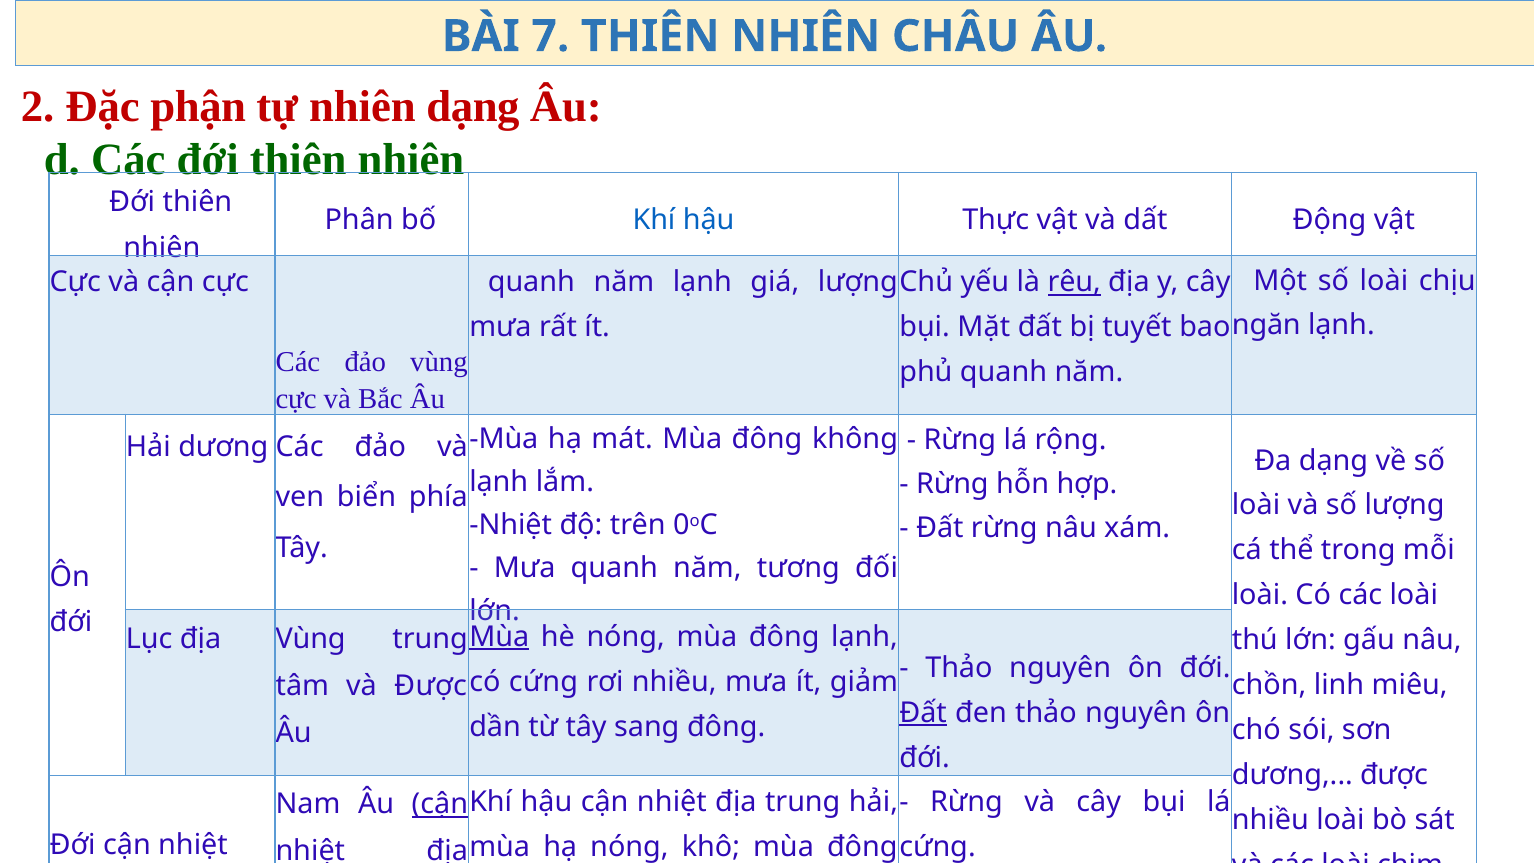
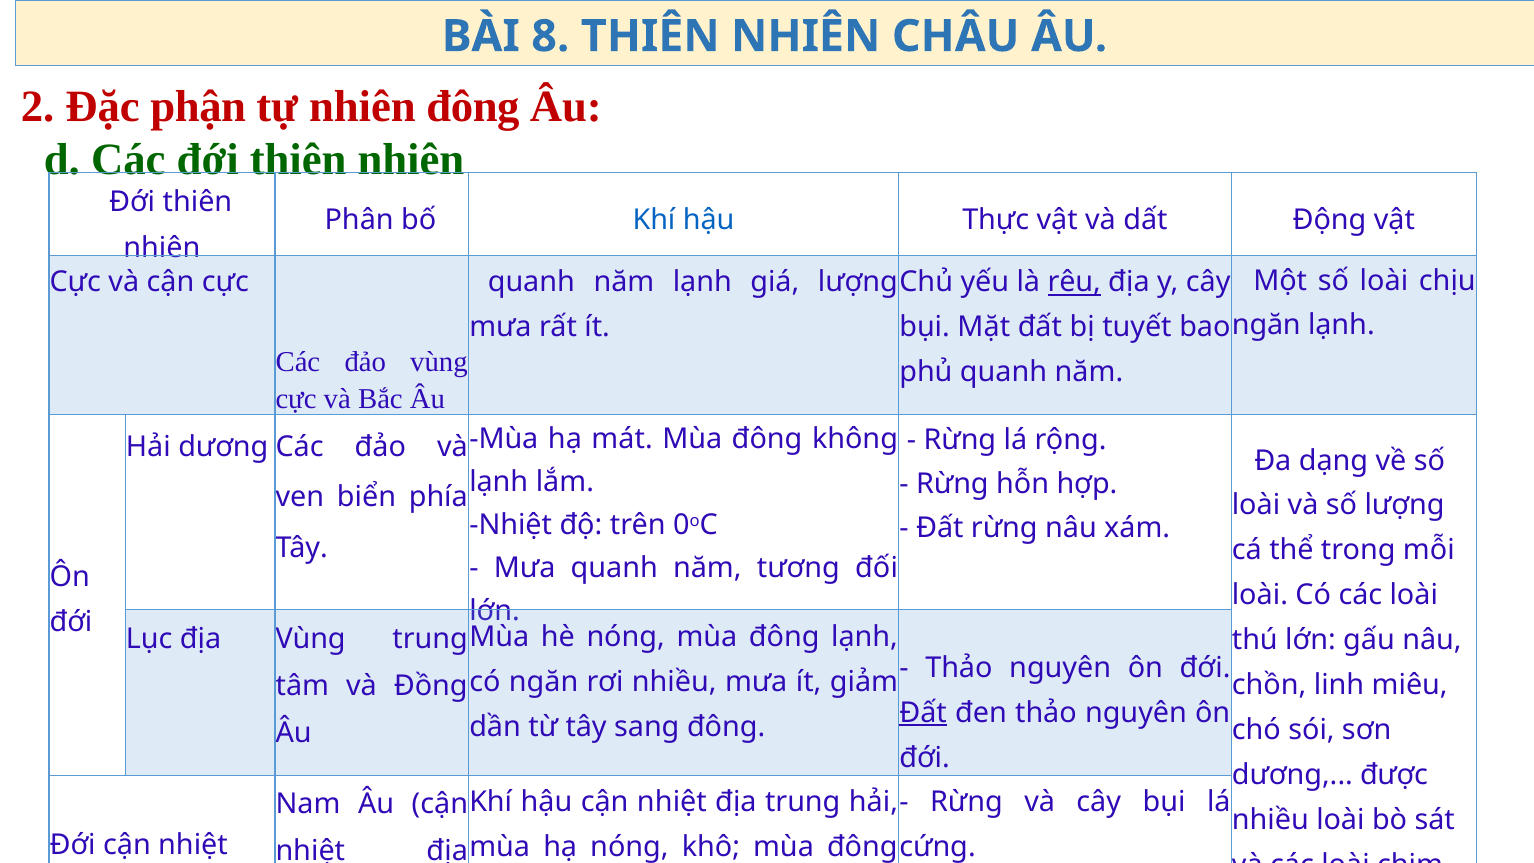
7: 7 -> 8
nhiên dạng: dạng -> đông
Mùa at (499, 637) underline: present -> none
có cứng: cứng -> ngăn
và Được: Được -> Đồng
cận at (440, 804) underline: present -> none
